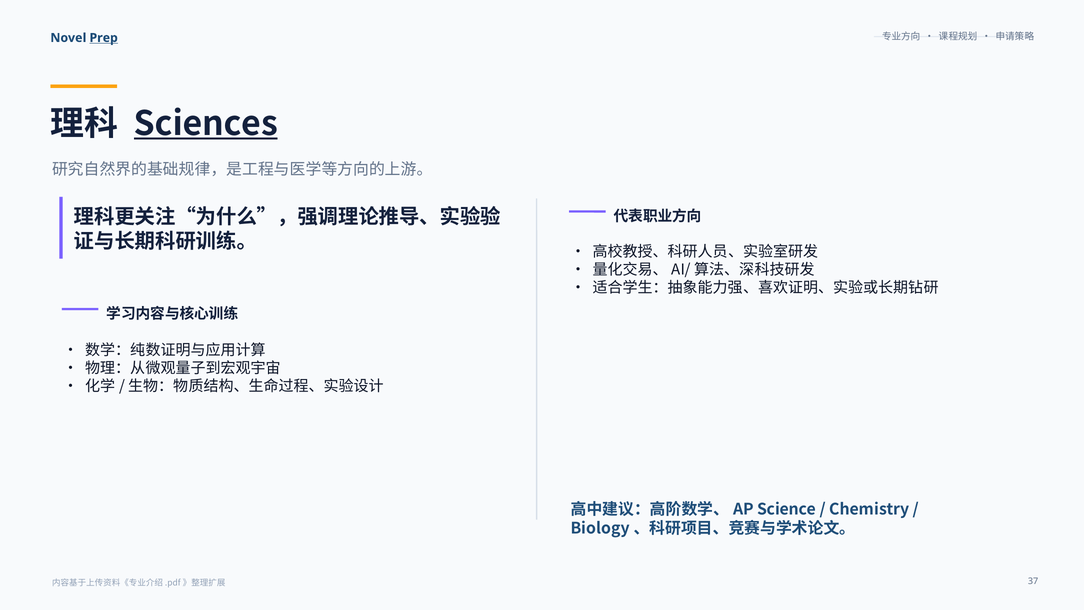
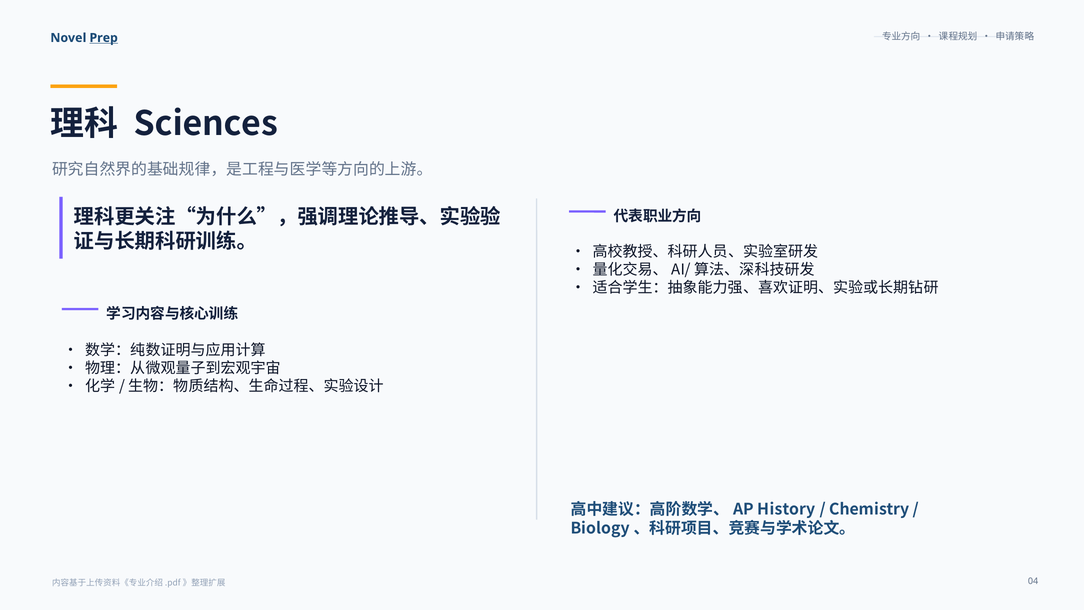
Sciences underline: present -> none
Science: Science -> History
37: 37 -> 04
